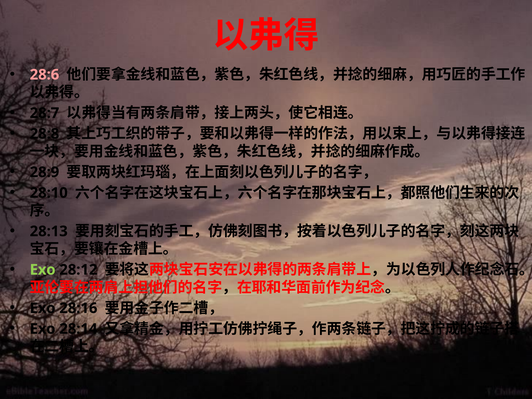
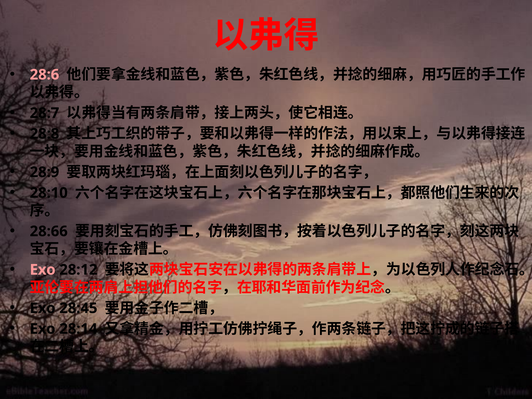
28:13: 28:13 -> 28:66
Exo at (43, 270) colour: light green -> pink
28:16: 28:16 -> 28:45
